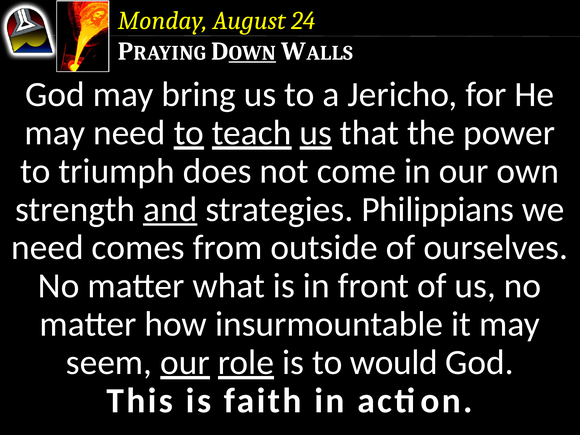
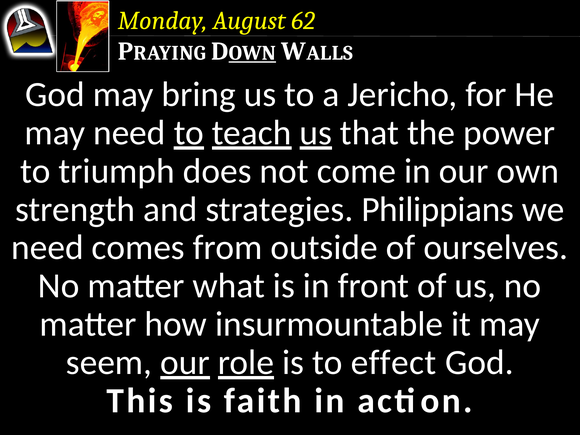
24: 24 -> 62
and underline: present -> none
would: would -> effect
